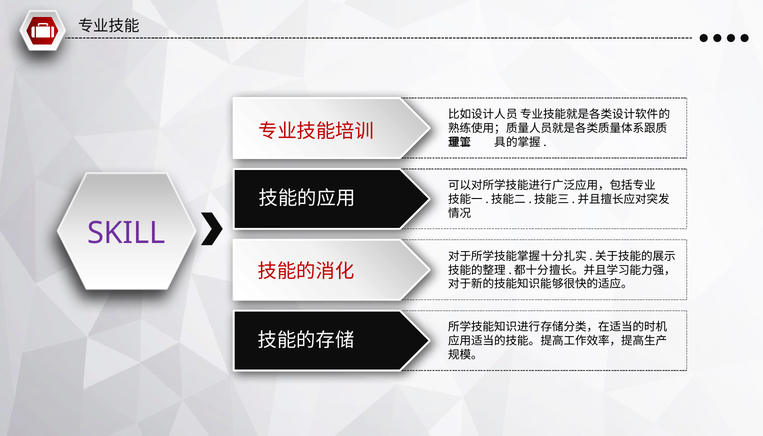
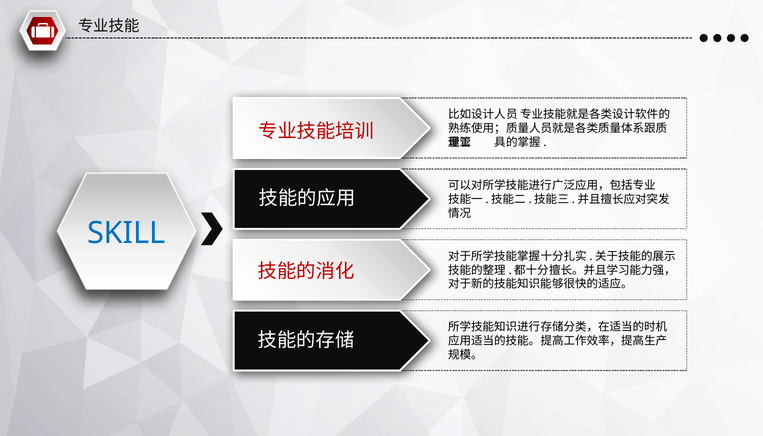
SKILL colour: purple -> blue
